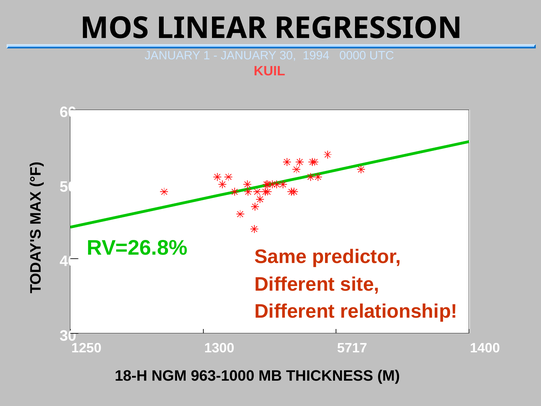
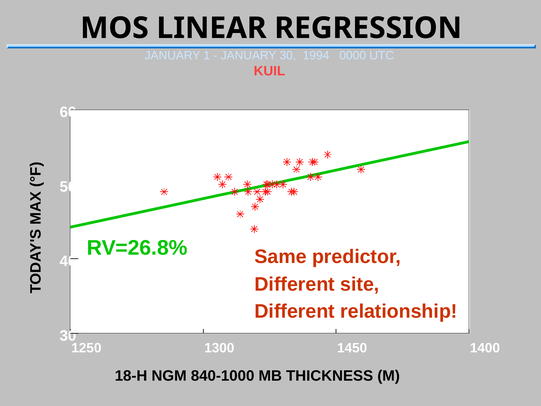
5717: 5717 -> 1450
963-1000: 963-1000 -> 840-1000
